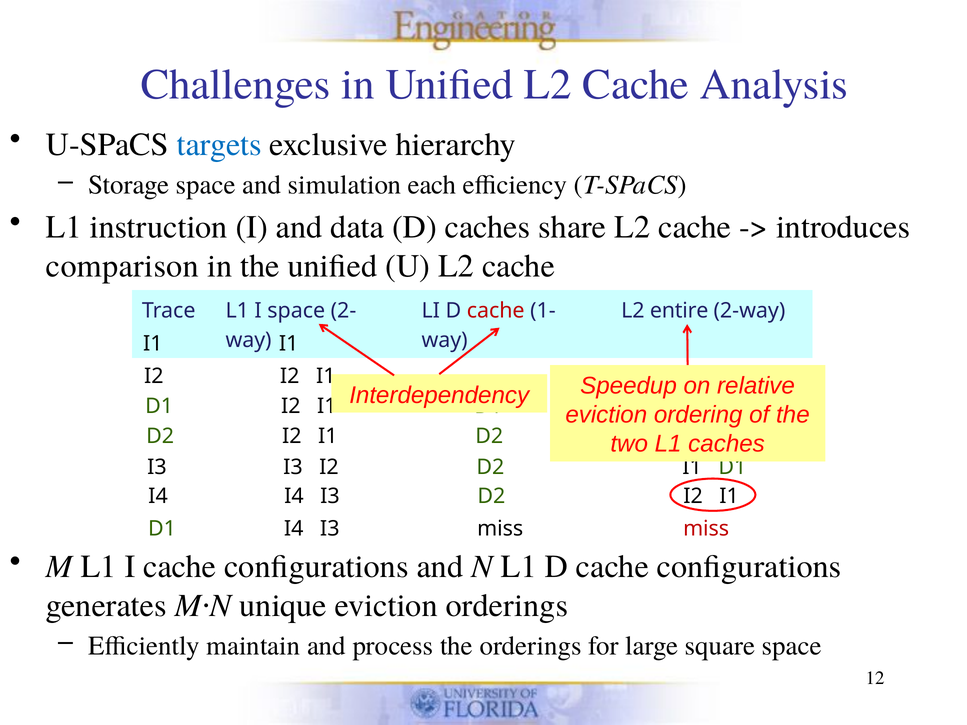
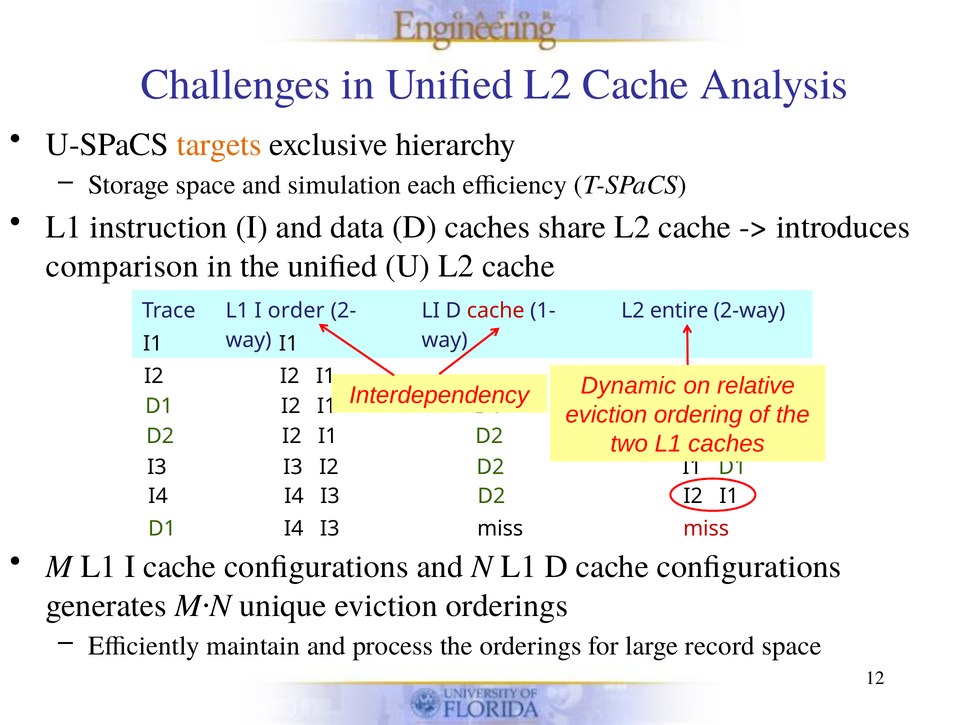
targets colour: blue -> orange
I space: space -> order
Speedup: Speedup -> Dynamic
square: square -> record
